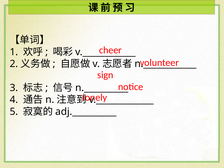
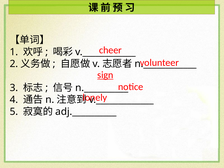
sign underline: none -> present
